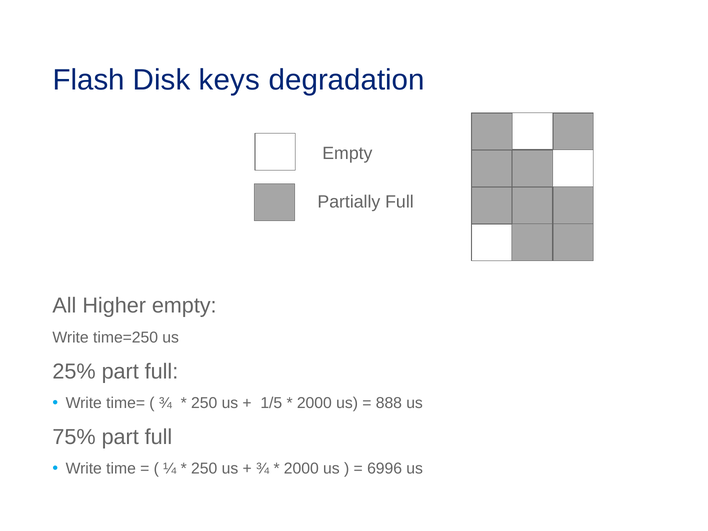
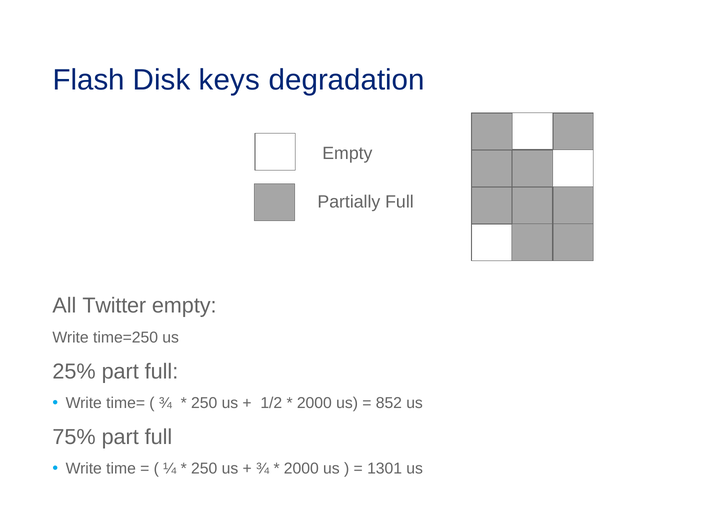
Higher: Higher -> Twitter
1/5: 1/5 -> 1/2
888: 888 -> 852
6996: 6996 -> 1301
